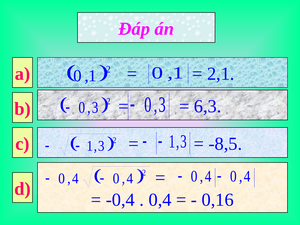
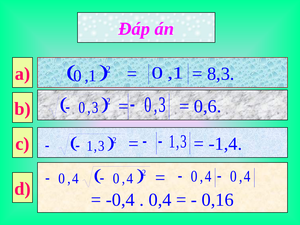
2,1: 2,1 -> 8,3
6,3: 6,3 -> 0,6
-8,5: -8,5 -> -1,4
